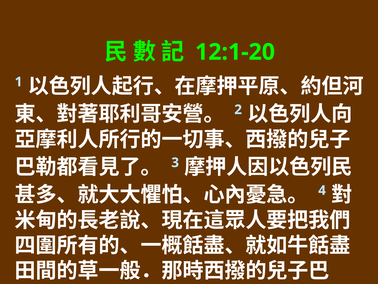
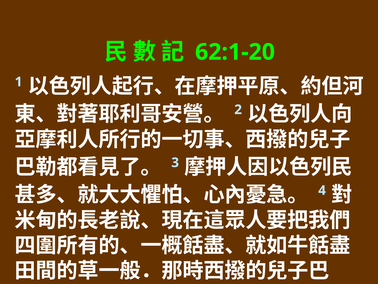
12:1-20: 12:1-20 -> 62:1-20
